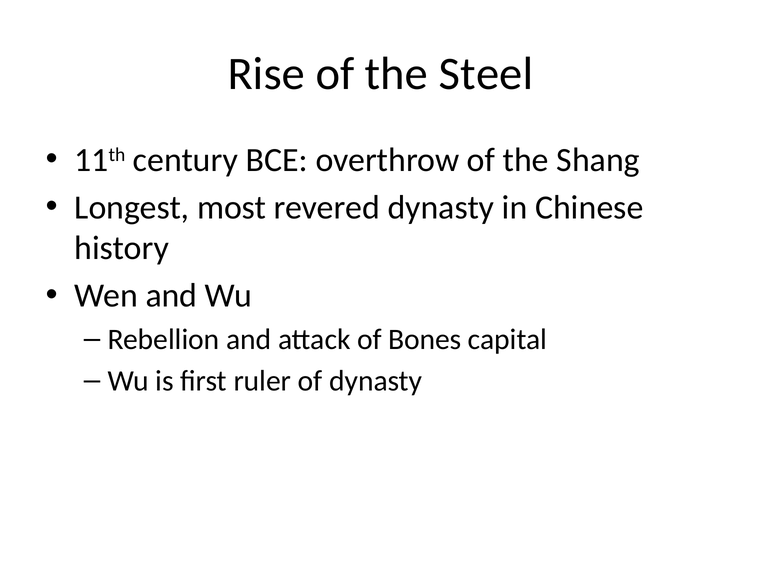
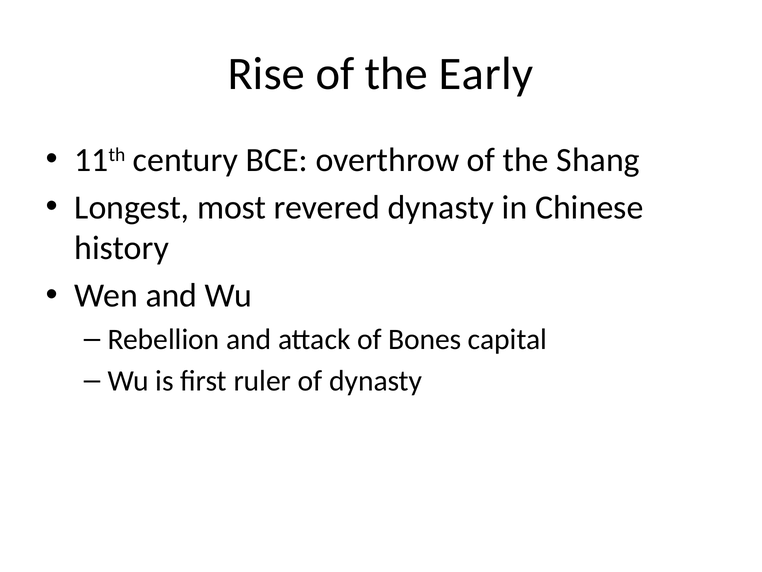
Steel: Steel -> Early
